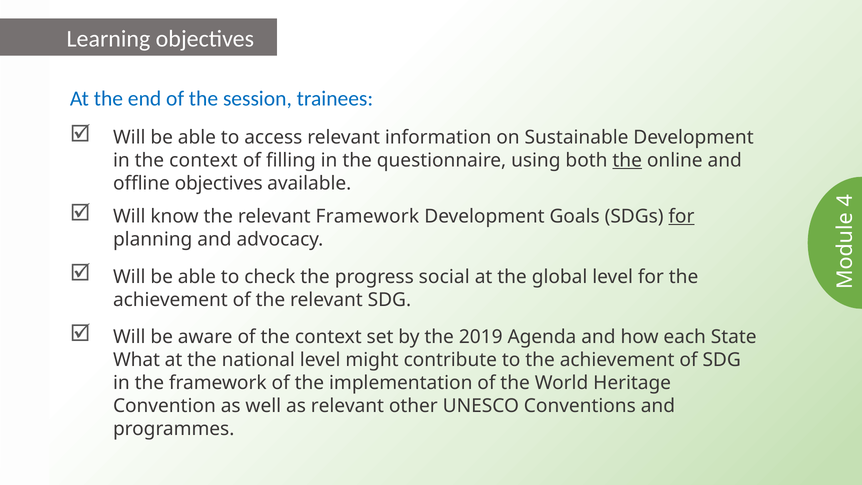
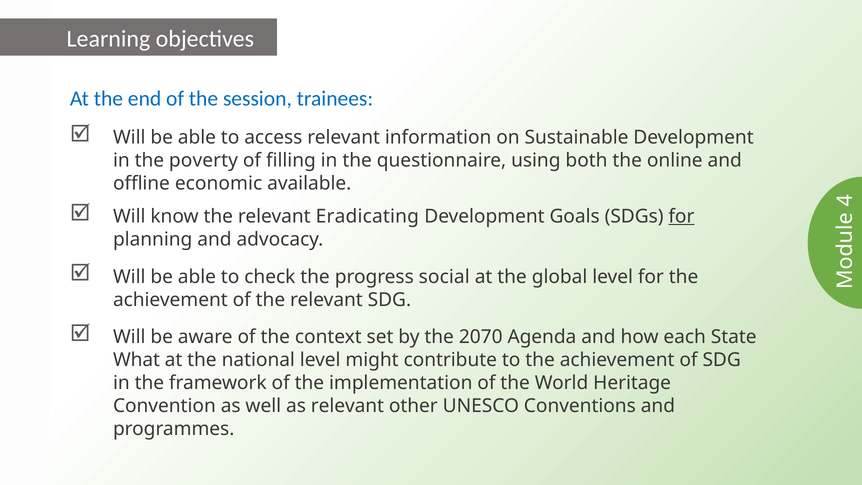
in the context: context -> poverty
the at (627, 160) underline: present -> none
offline objectives: objectives -> economic
relevant Framework: Framework -> Eradicating
2019: 2019 -> 2070
